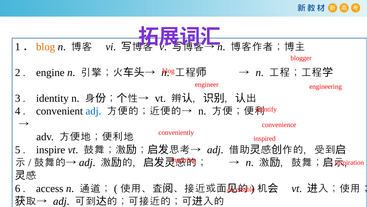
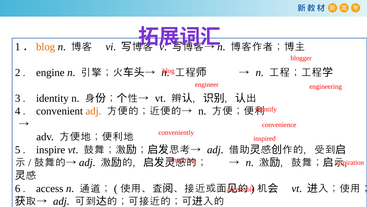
adj at (93, 111) colour: blue -> orange
